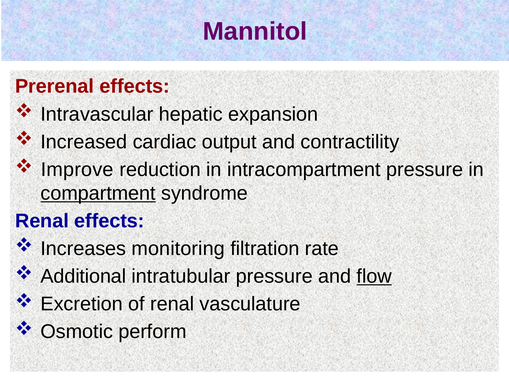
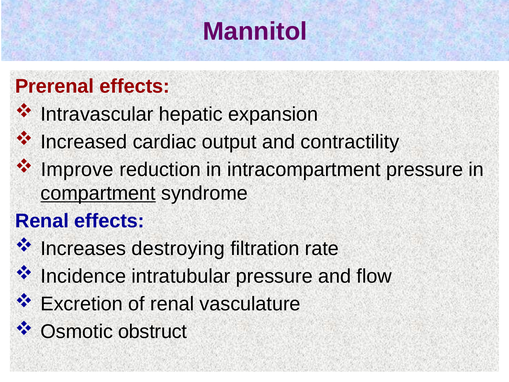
monitoring: monitoring -> destroying
Additional: Additional -> Incidence
flow underline: present -> none
perform: perform -> obstruct
